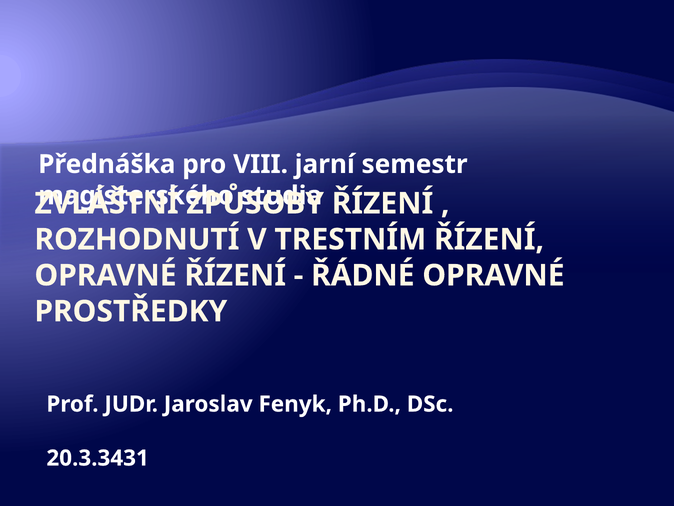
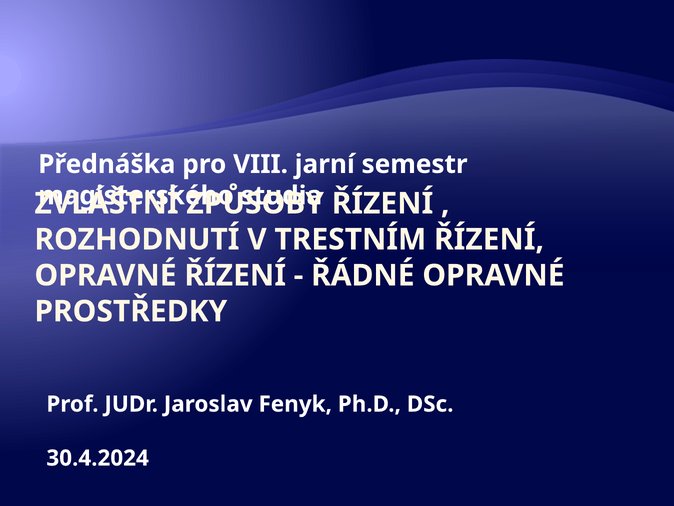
20.3.3431: 20.3.3431 -> 30.4.2024
